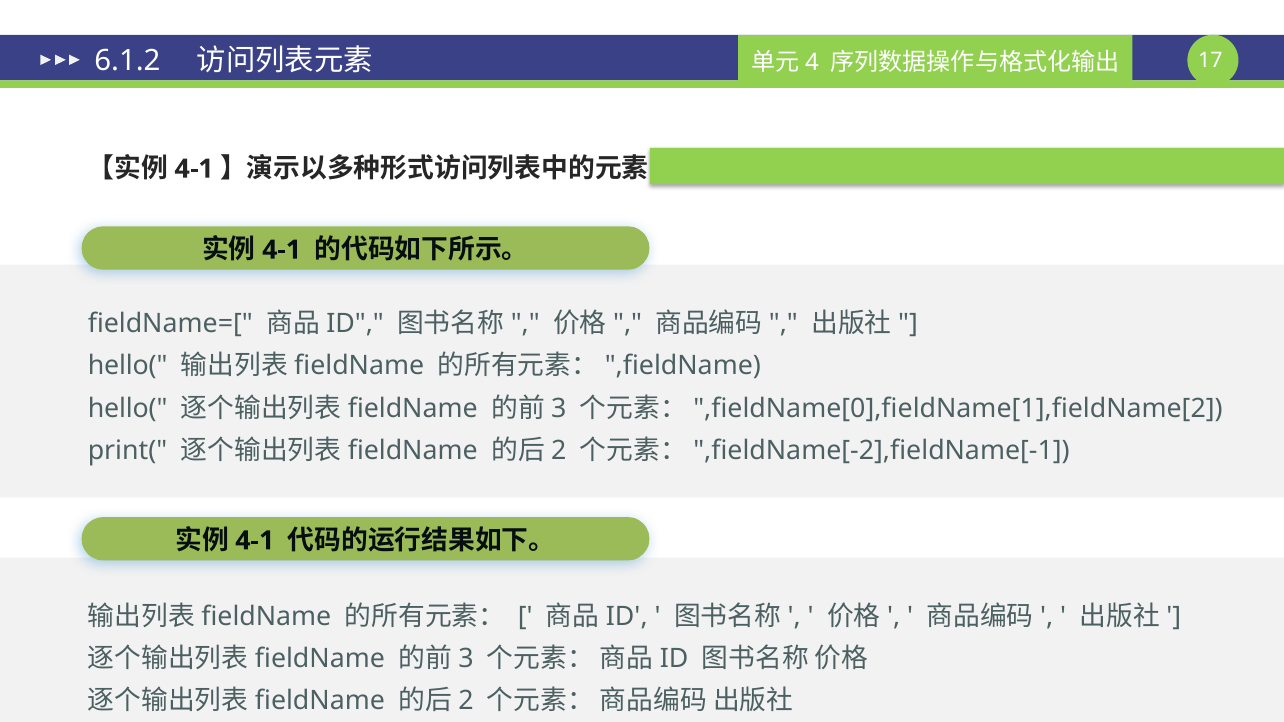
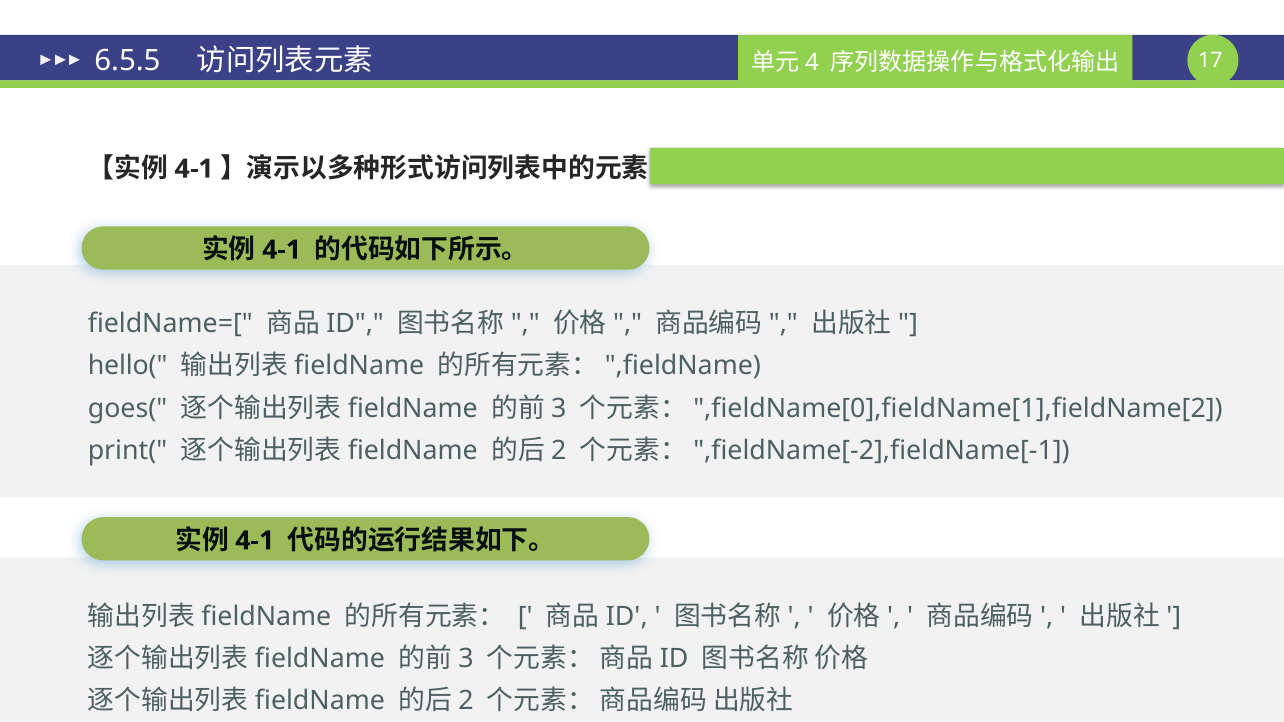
6.1.2: 6.1.2 -> 6.5.5
hello( at (128, 408): hello( -> goes(
